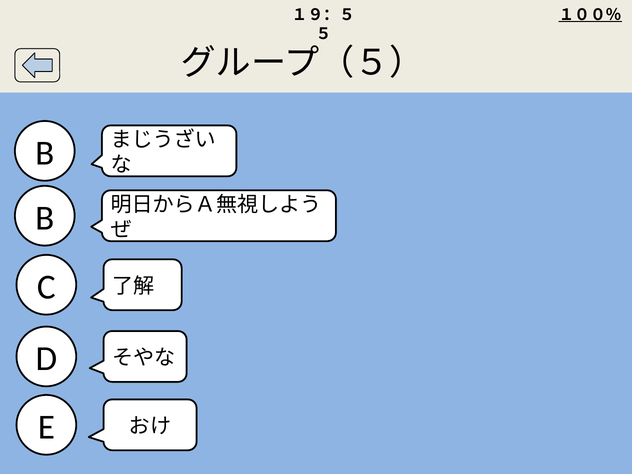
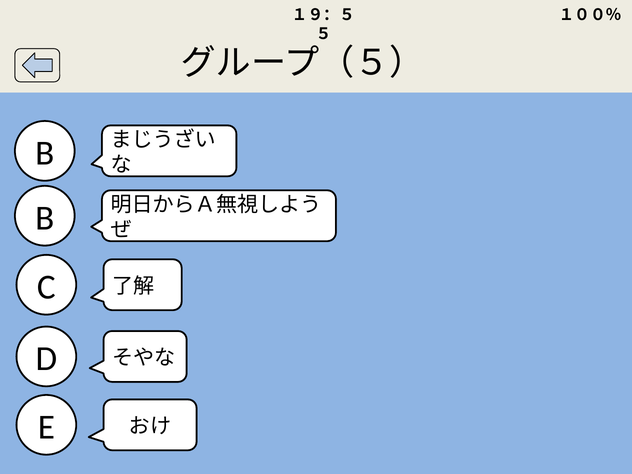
１００％ underline: present -> none
